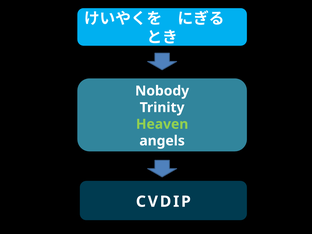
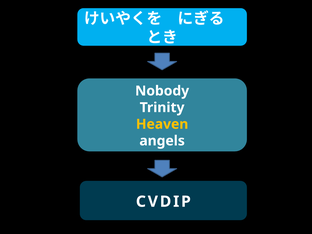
Heaven colour: light green -> yellow
